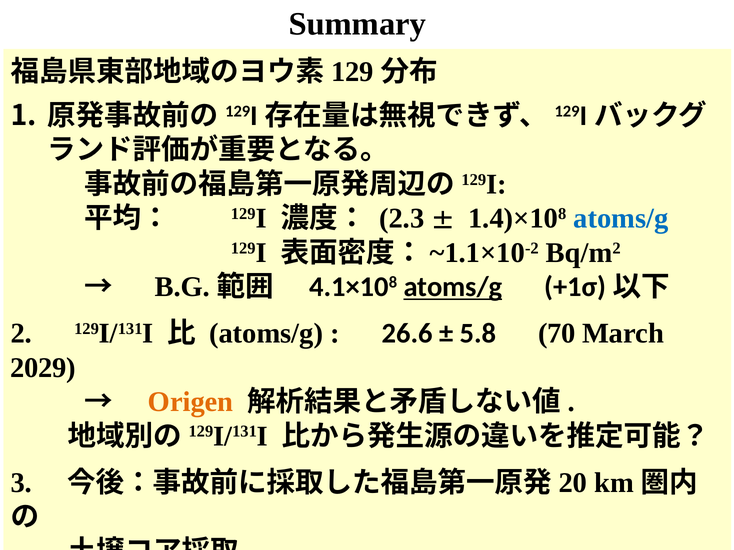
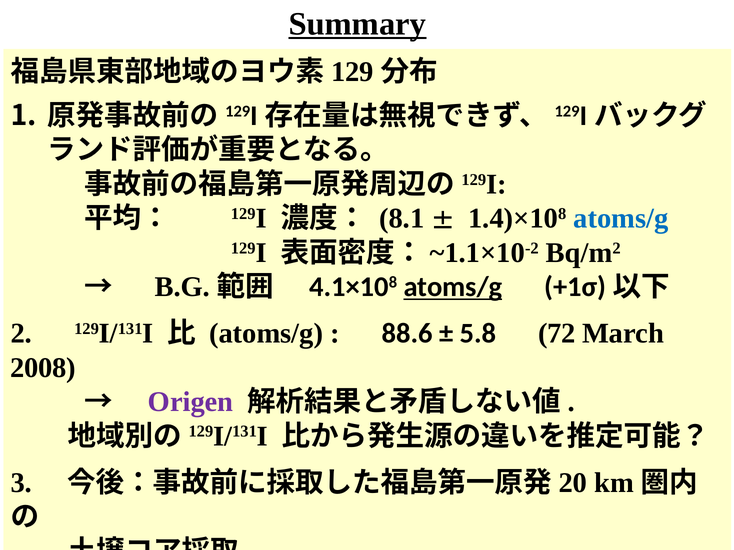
Summary underline: none -> present
2.3: 2.3 -> 8.1
26.6: 26.6 -> 88.6
70: 70 -> 72
2029: 2029 -> 2008
Origen colour: orange -> purple
